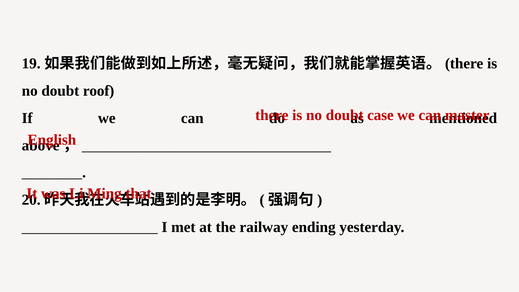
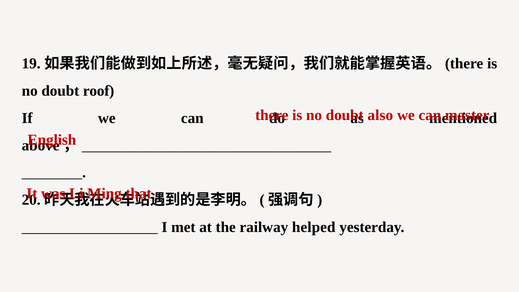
case: case -> also
ending: ending -> helped
